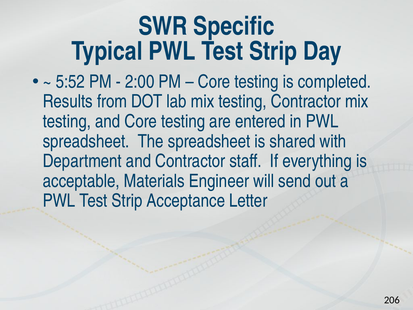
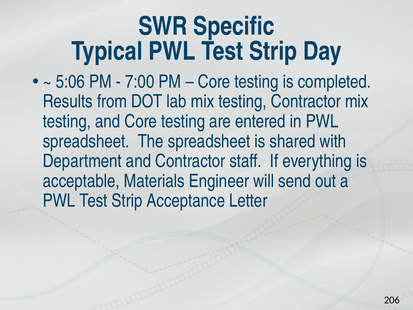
5:52: 5:52 -> 5:06
2:00: 2:00 -> 7:00
